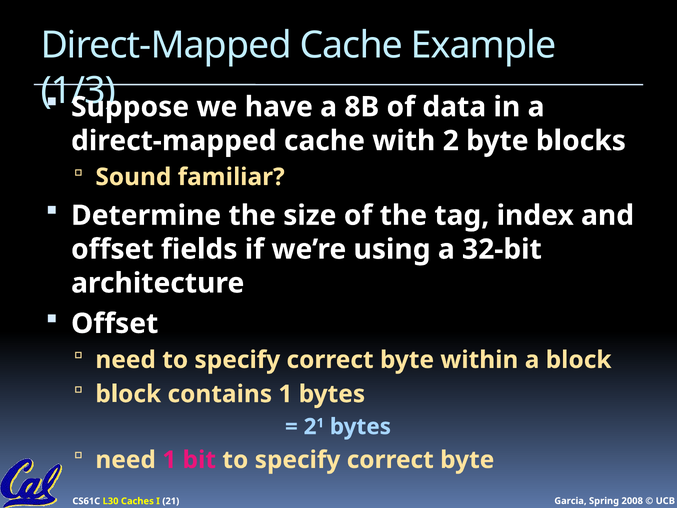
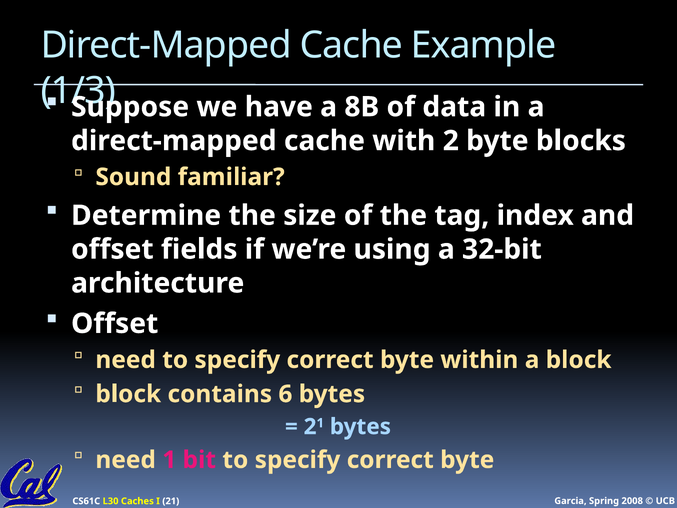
contains 1: 1 -> 6
